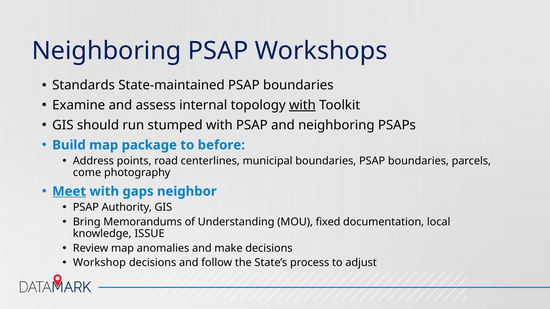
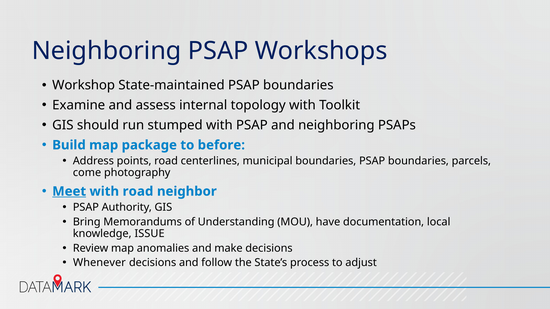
Standards: Standards -> Workshop
with at (302, 105) underline: present -> none
with gaps: gaps -> road
fixed: fixed -> have
Workshop: Workshop -> Whenever
